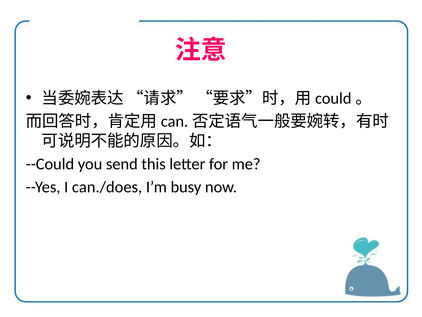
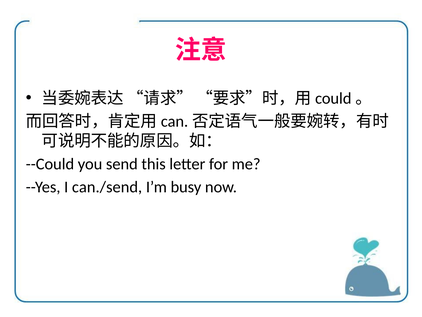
can./does: can./does -> can./send
